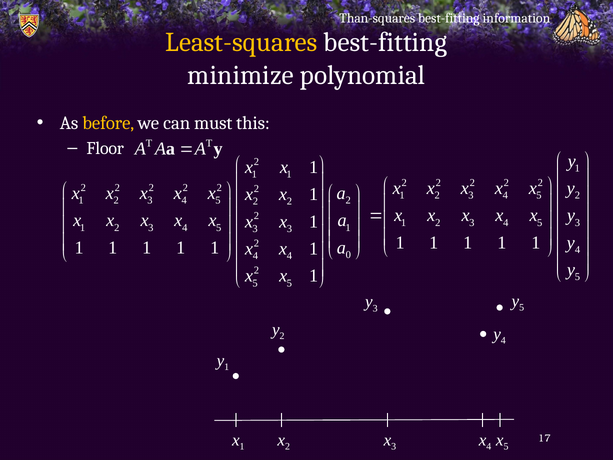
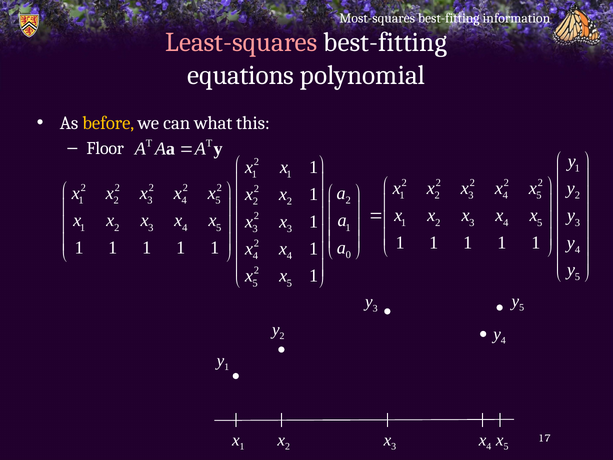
Than-squares: Than-squares -> Most-squares
Least-squares colour: yellow -> pink
minimize: minimize -> equations
must: must -> what
